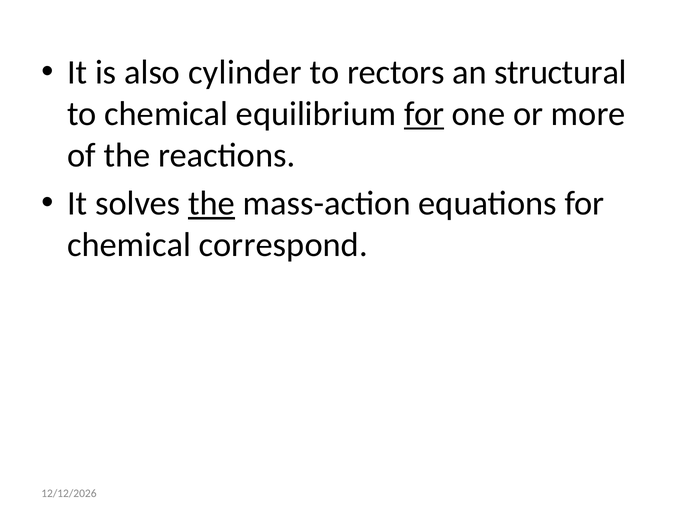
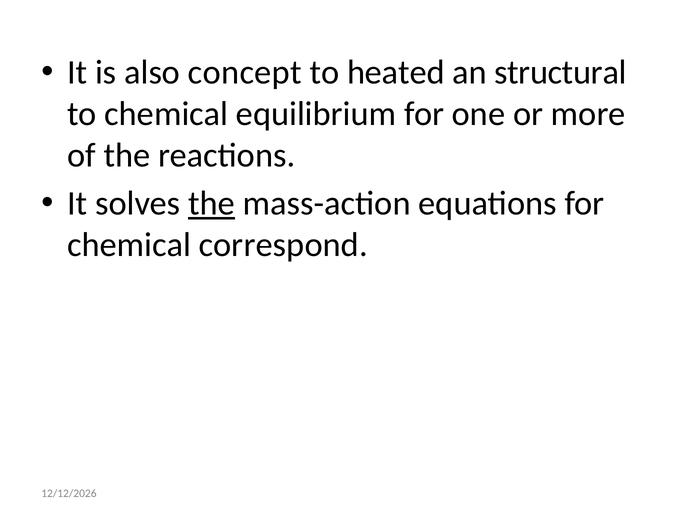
cylinder: cylinder -> concept
rectors: rectors -> heated
for at (424, 114) underline: present -> none
